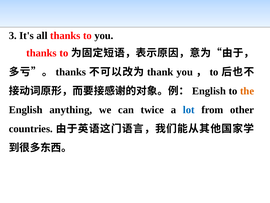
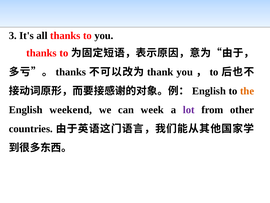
anything: anything -> weekend
twice: twice -> week
lot colour: blue -> purple
